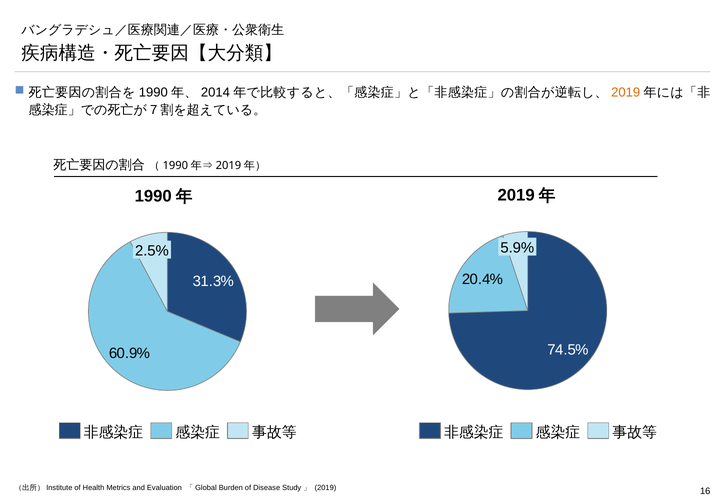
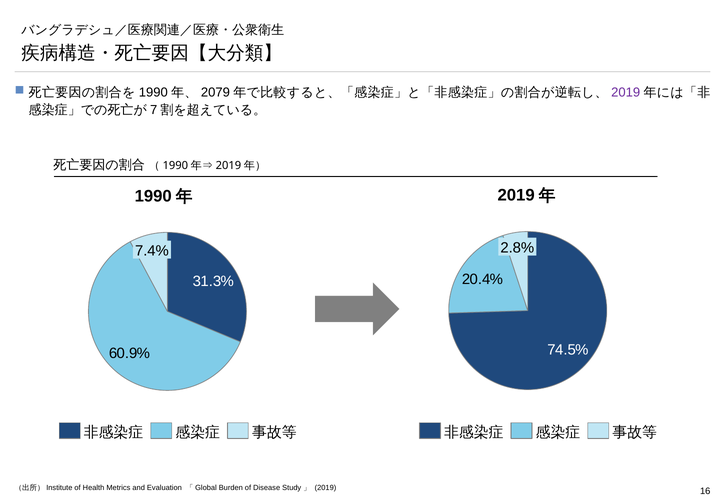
2014: 2014 -> 2079
2019 at (626, 93) colour: orange -> purple
5.9%: 5.9% -> 2.8%
2.5%: 2.5% -> 7.4%
